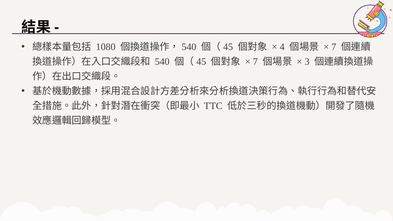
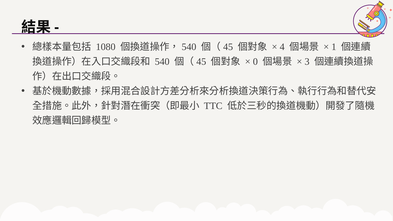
7 at (334, 47): 7 -> 1
7 at (255, 62): 7 -> 0
